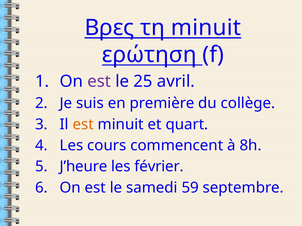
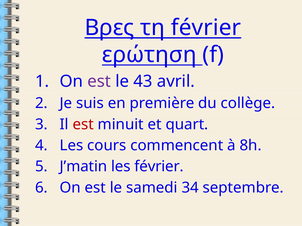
τη minuit: minuit -> février
25: 25 -> 43
est at (83, 125) colour: orange -> red
J’heure: J’heure -> J’matin
59: 59 -> 34
